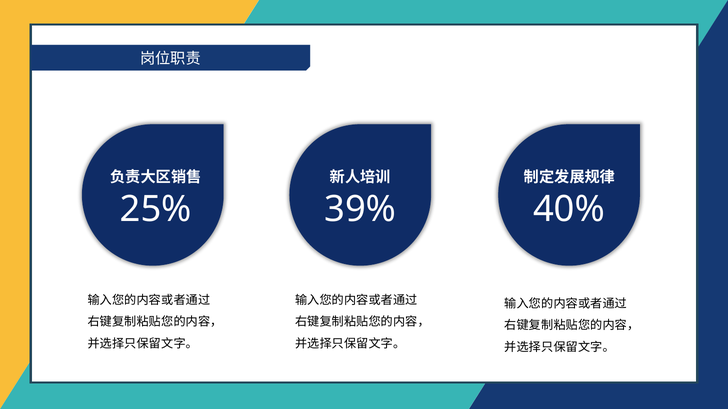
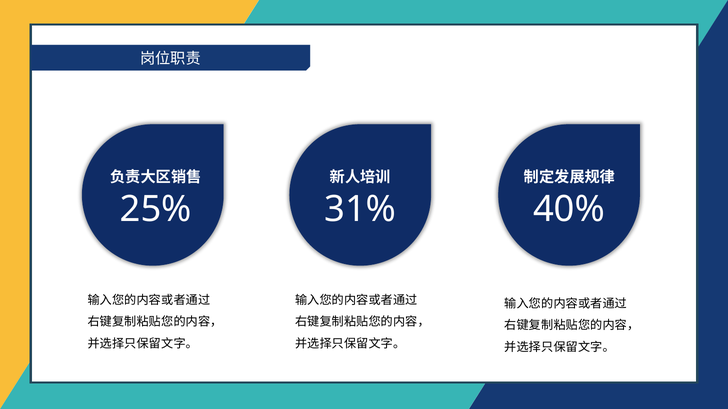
39%: 39% -> 31%
